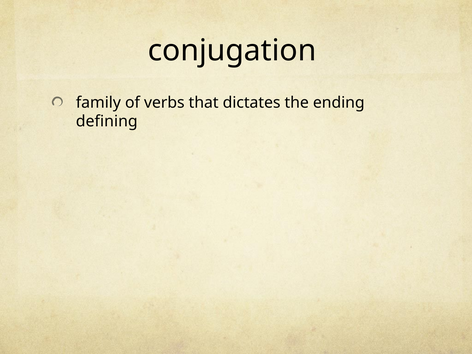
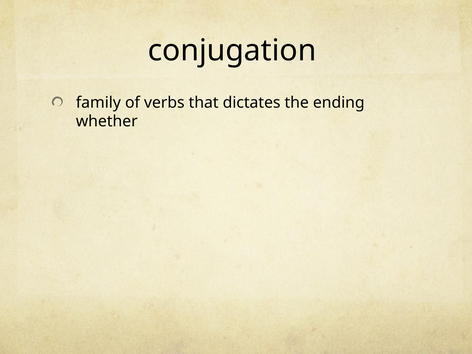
defining: defining -> whether
